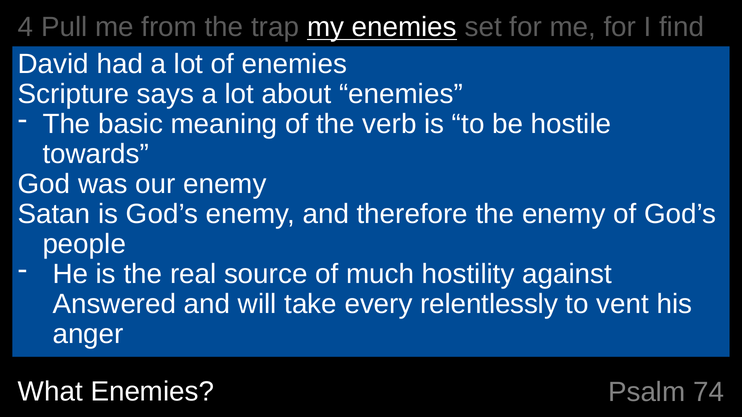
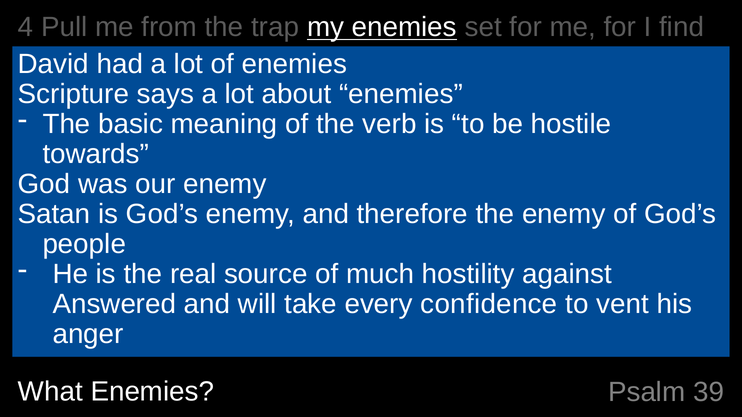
relentlessly: relentlessly -> confidence
74: 74 -> 39
